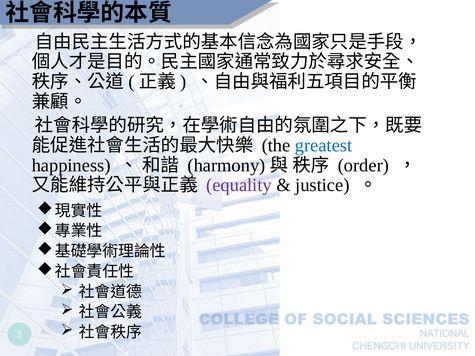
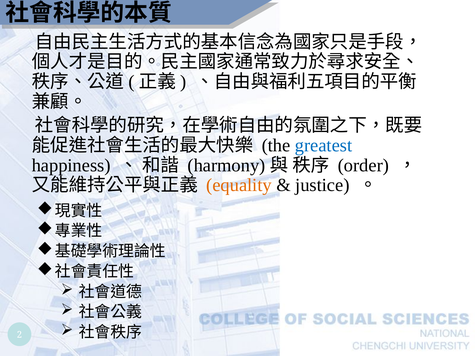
equality colour: purple -> orange
